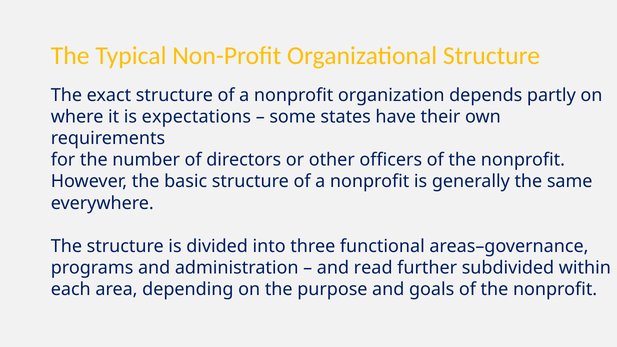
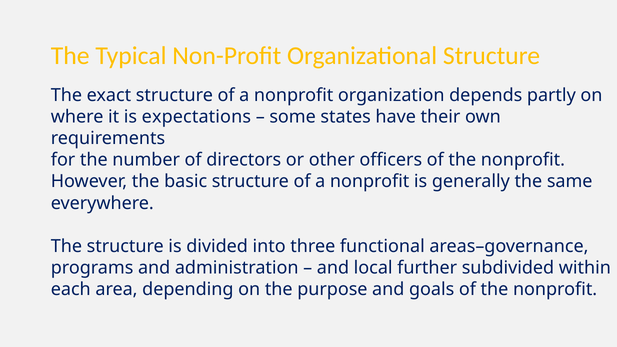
read: read -> local
